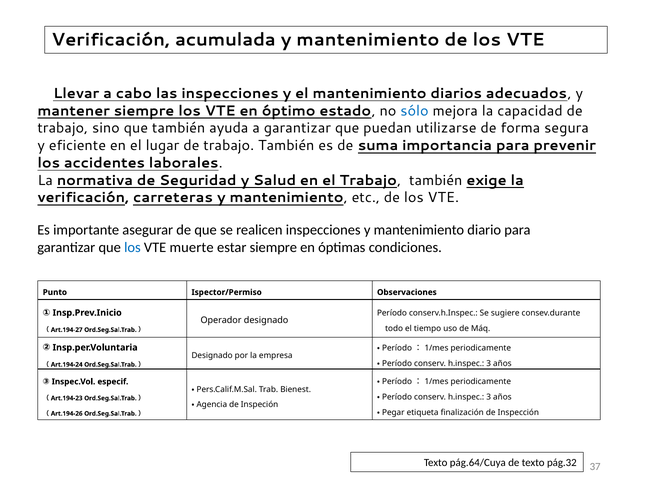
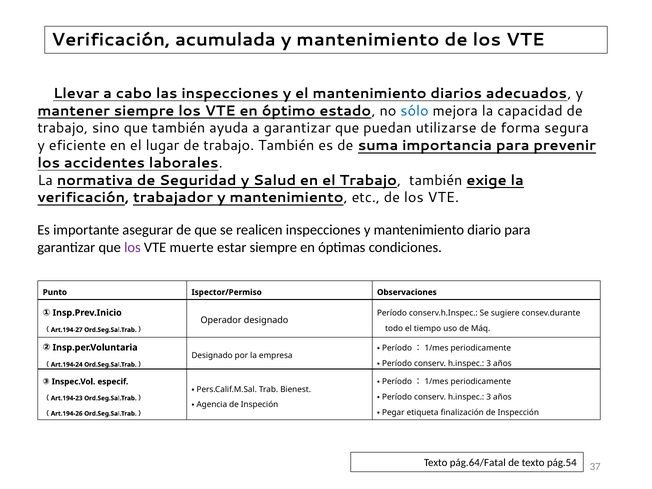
carreteras: carreteras -> trabajador
los at (132, 247) colour: blue -> purple
pág.64/Cuya: pág.64/Cuya -> pág.64/Fatal
pág.32: pág.32 -> pág.54
